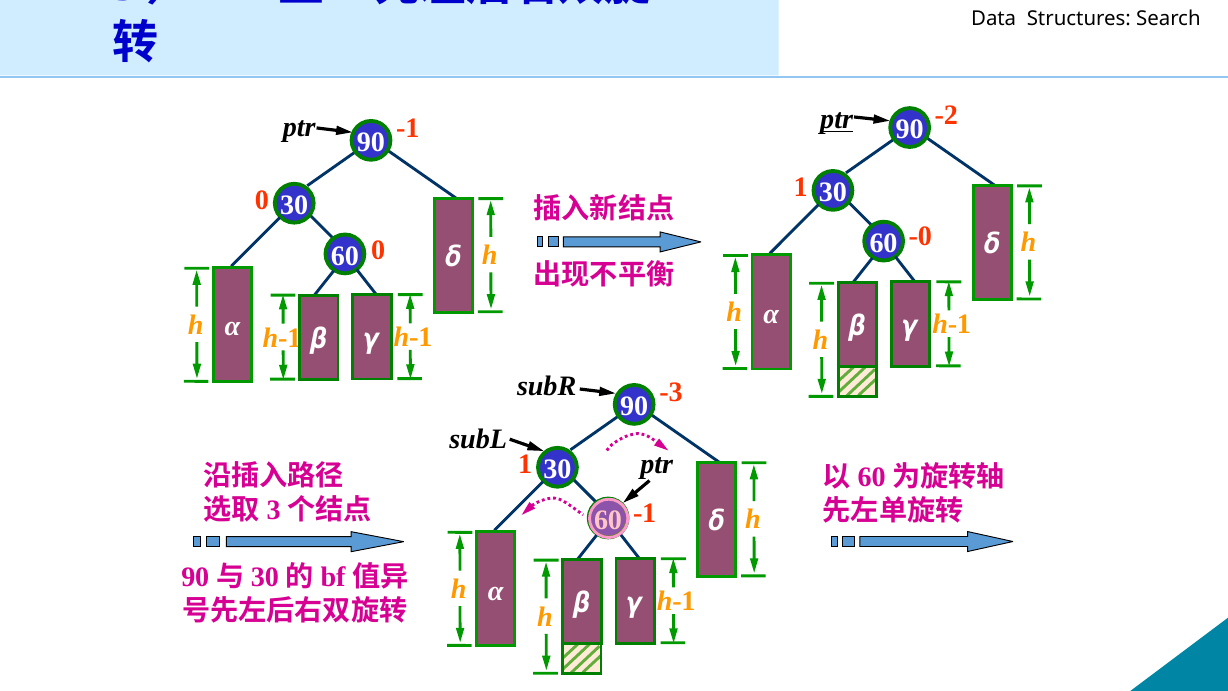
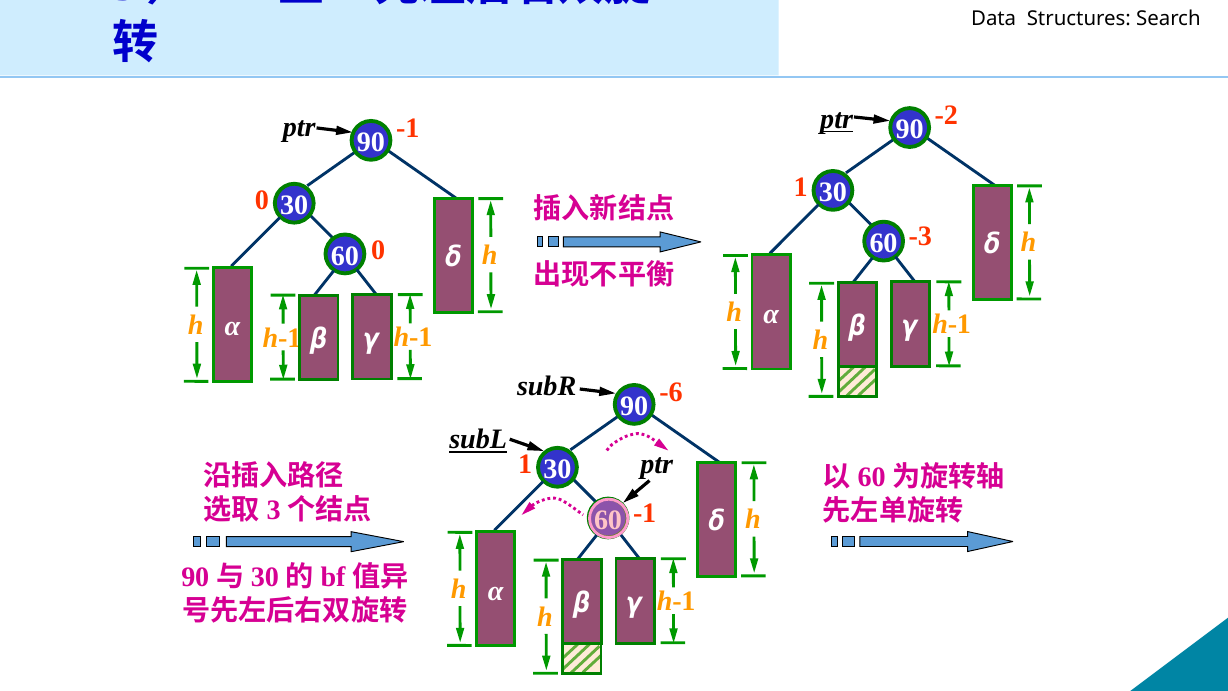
-0: -0 -> -3
-3: -3 -> -6
subL underline: none -> present
